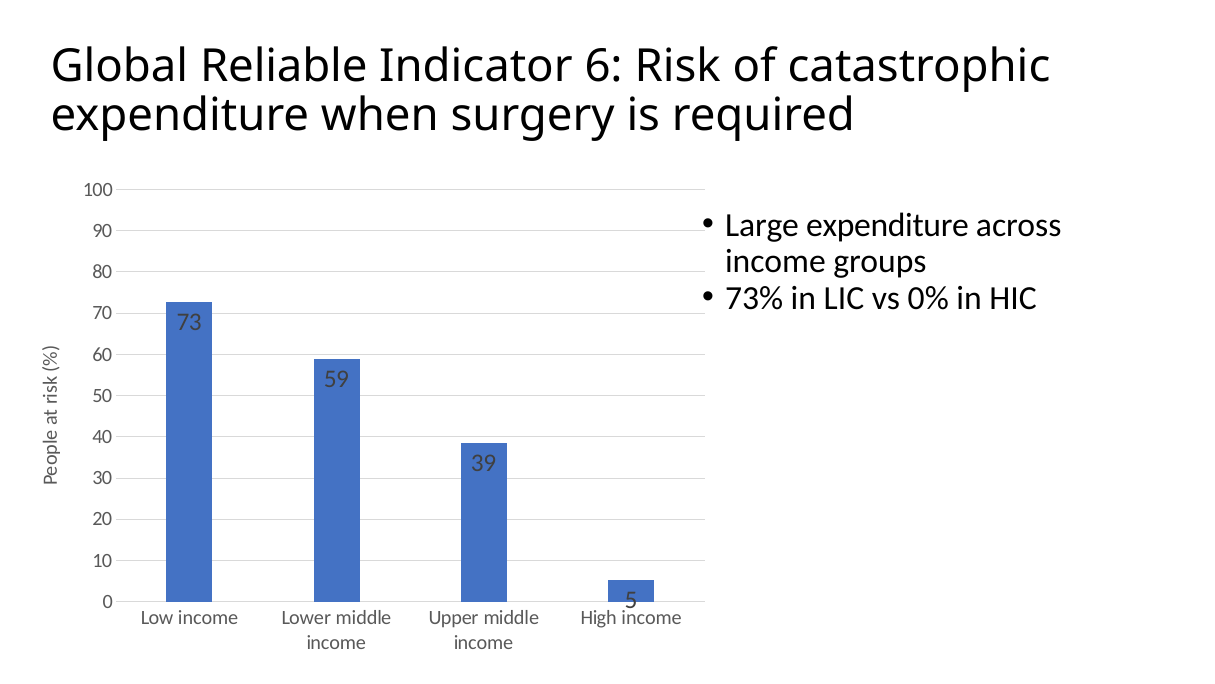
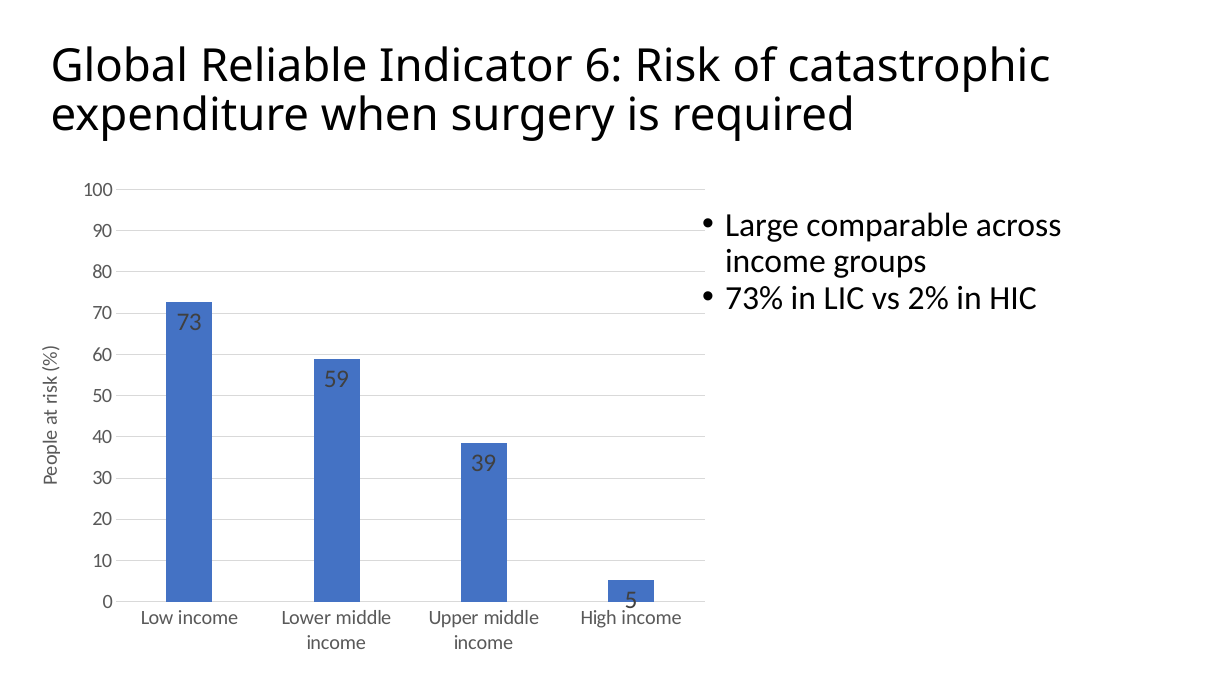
Large expenditure: expenditure -> comparable
0%: 0% -> 2%
